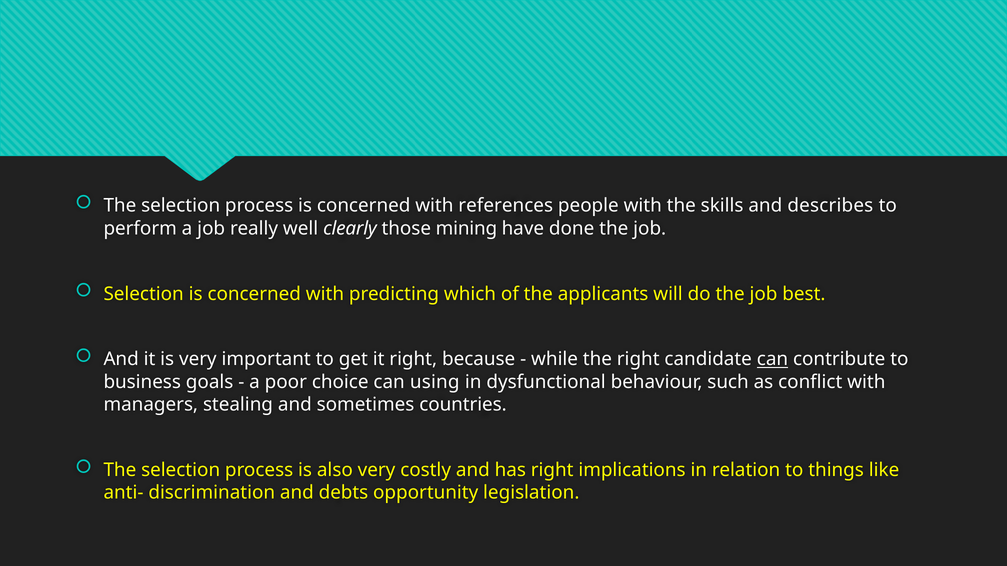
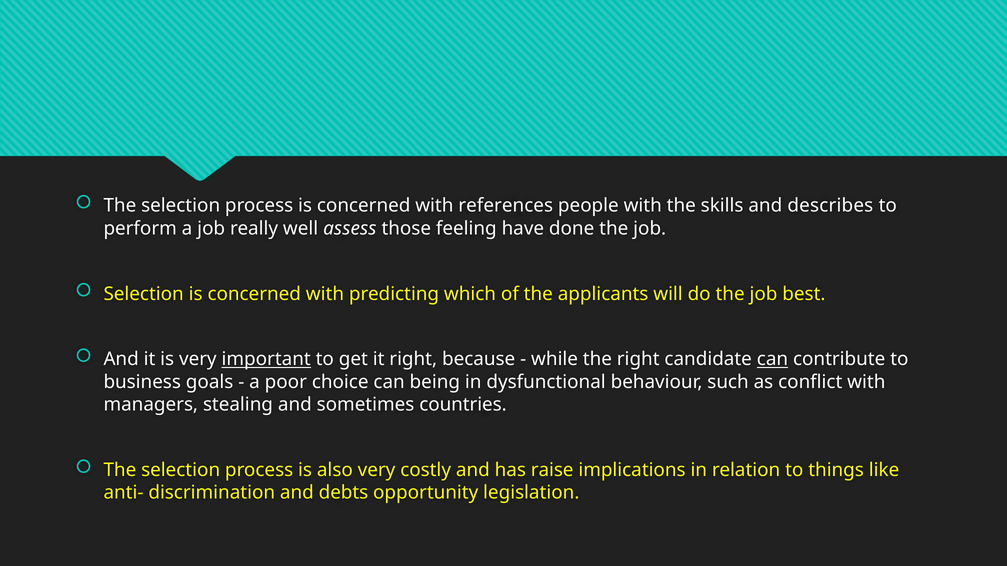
clearly: clearly -> assess
mining: mining -> feeling
important underline: none -> present
using: using -> being
has right: right -> raise
